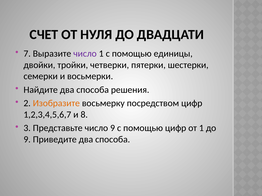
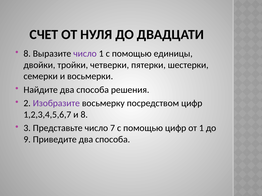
7 at (27, 54): 7 -> 8
Изобразите colour: orange -> purple
число 9: 9 -> 7
